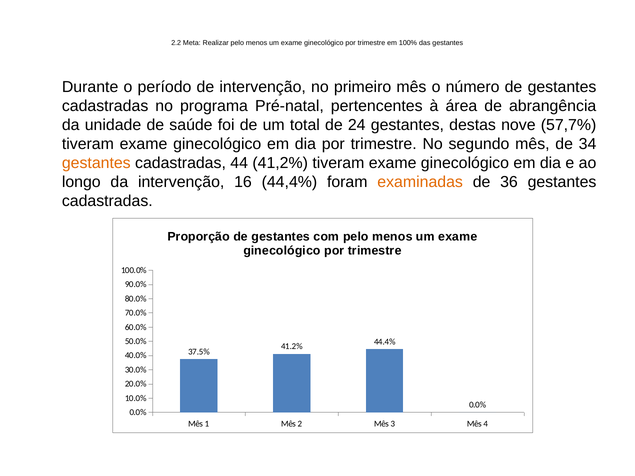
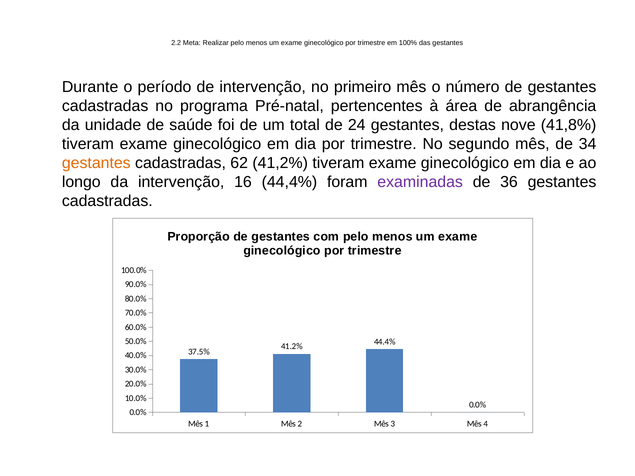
57,7%: 57,7% -> 41,8%
44: 44 -> 62
examinadas colour: orange -> purple
